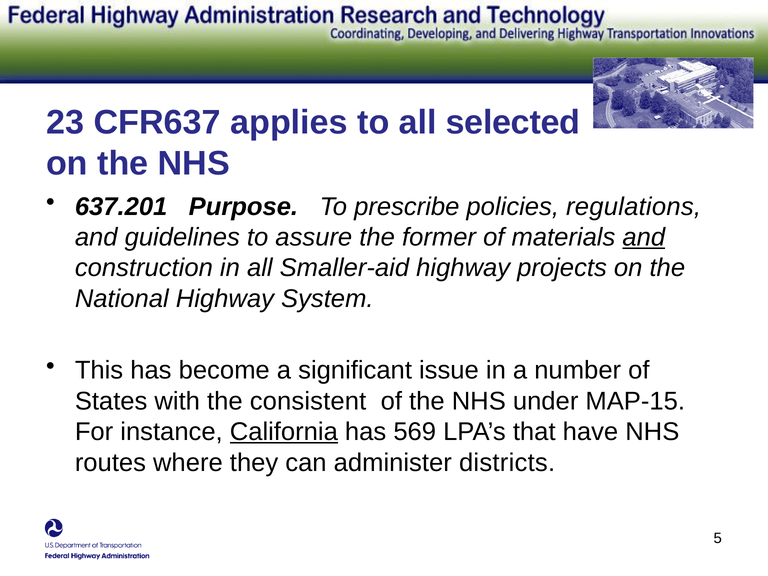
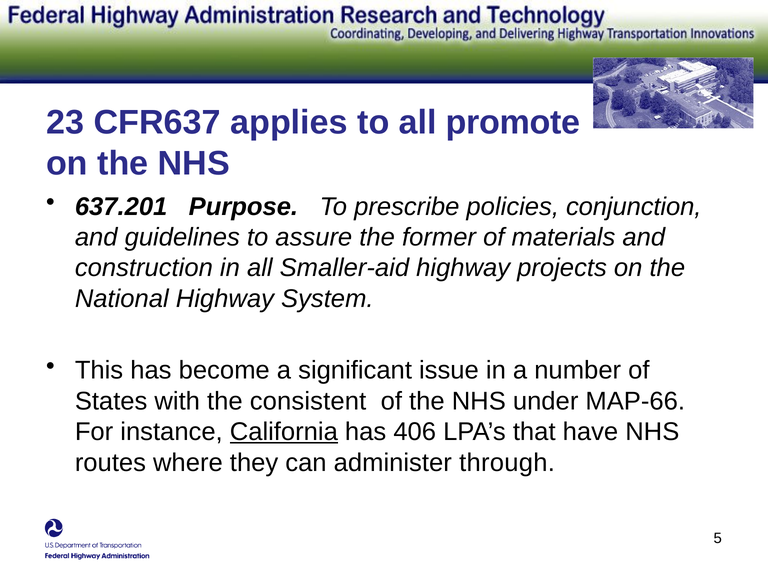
selected: selected -> promote
regulations: regulations -> conjunction
and at (644, 237) underline: present -> none
MAP-15: MAP-15 -> MAP-66
569: 569 -> 406
districts: districts -> through
